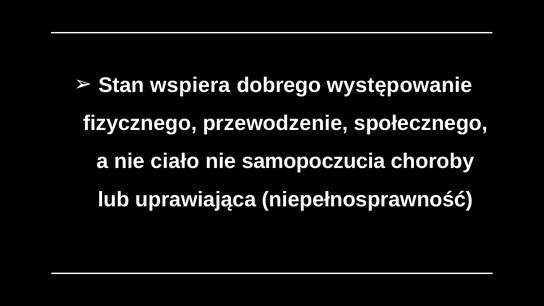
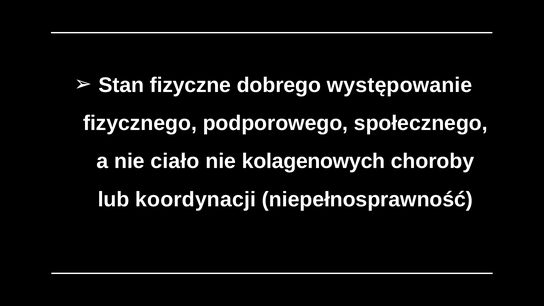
wspiera: wspiera -> fizyczne
przewodzenie: przewodzenie -> podporowego
samopoczucia: samopoczucia -> kolagenowych
uprawiająca: uprawiająca -> koordynacji
